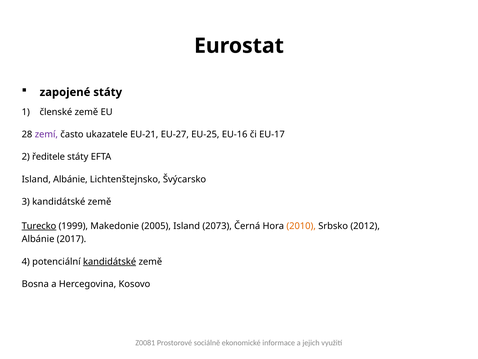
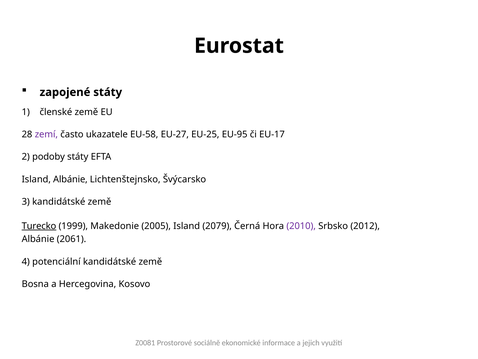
EU-21: EU-21 -> EU-58
EU-16: EU-16 -> EU-95
ředitele: ředitele -> podoby
2073: 2073 -> 2079
2010 colour: orange -> purple
2017: 2017 -> 2061
kandidátské at (110, 261) underline: present -> none
